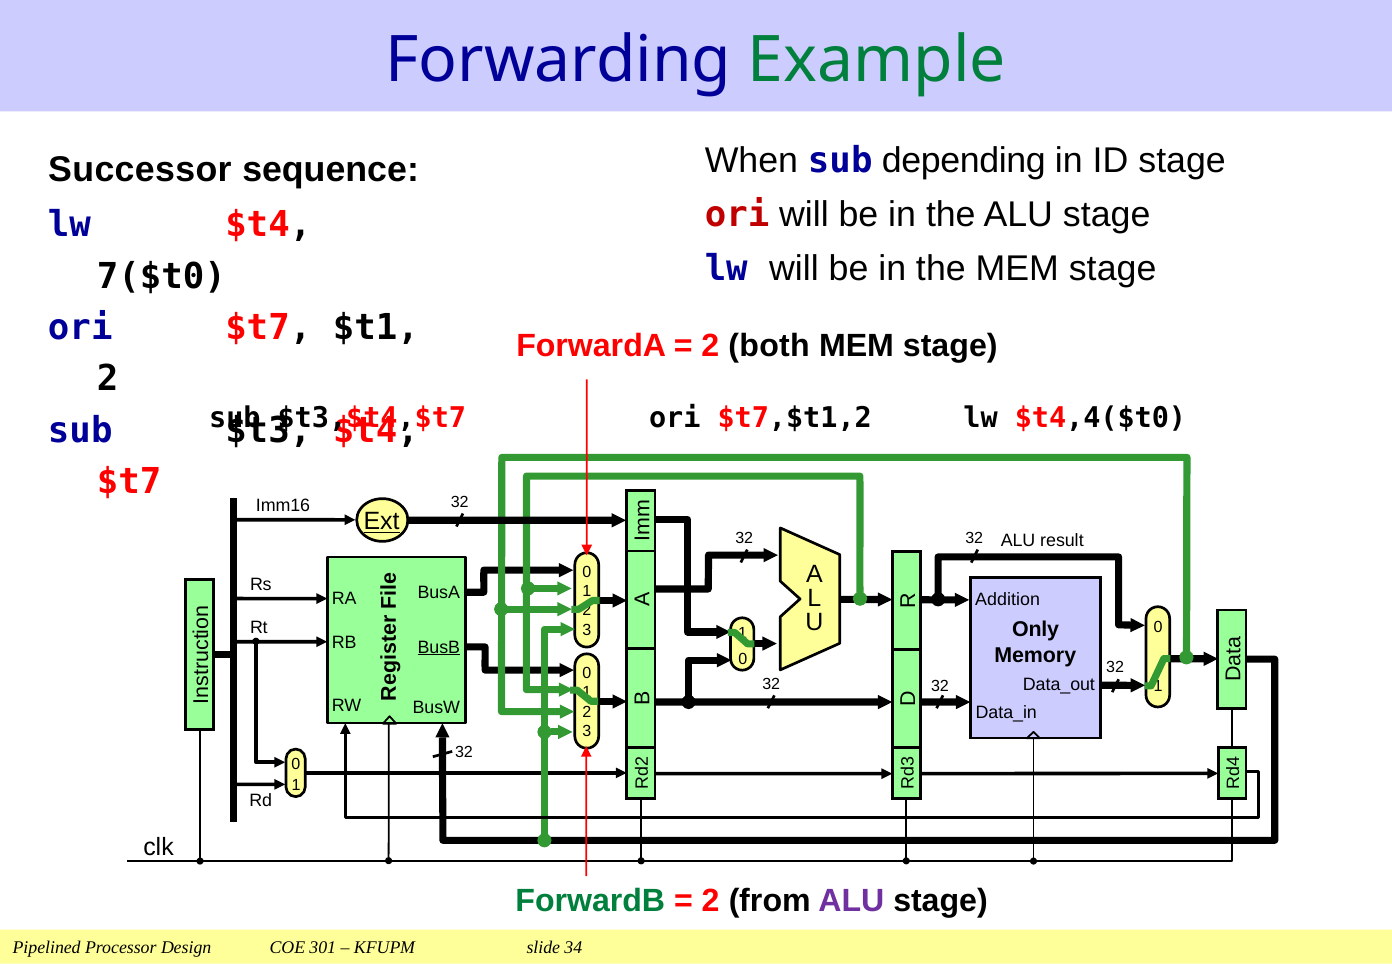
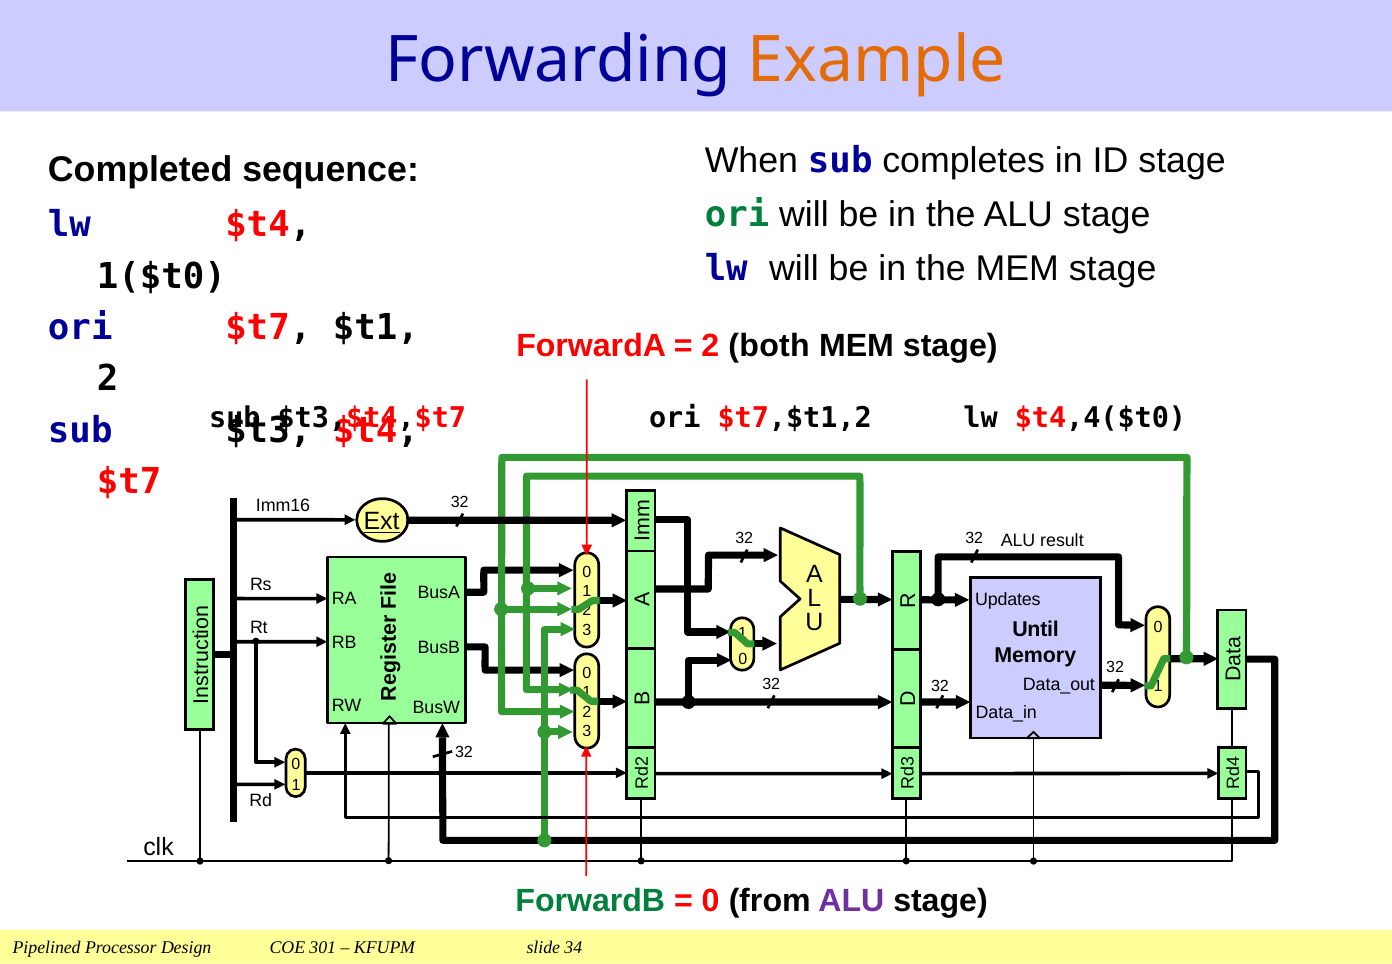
Example colour: green -> orange
depending: depending -> completes
Successor: Successor -> Completed
ori at (737, 215) colour: red -> green
7($t0: 7($t0 -> 1($t0
Addition: Addition -> Updates
Only: Only -> Until
BusB underline: present -> none
2 at (711, 901): 2 -> 0
